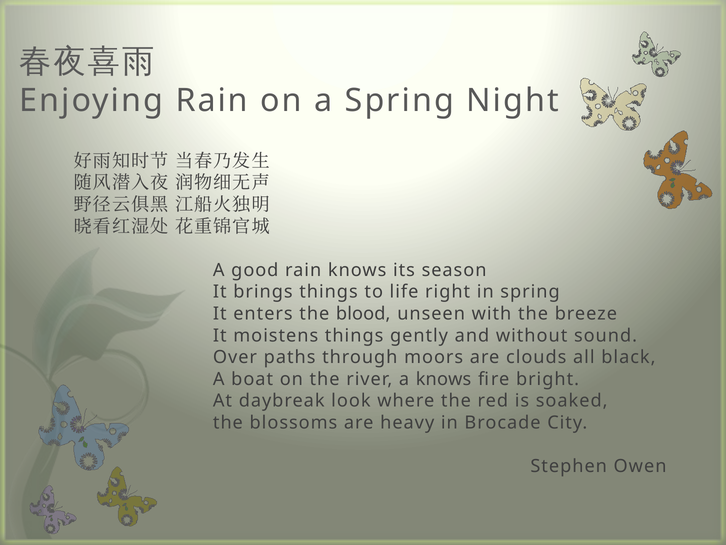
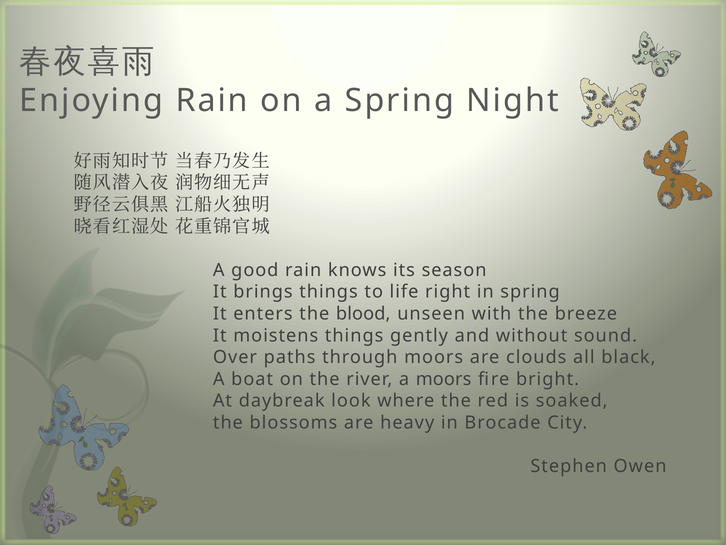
a knows: knows -> moors
